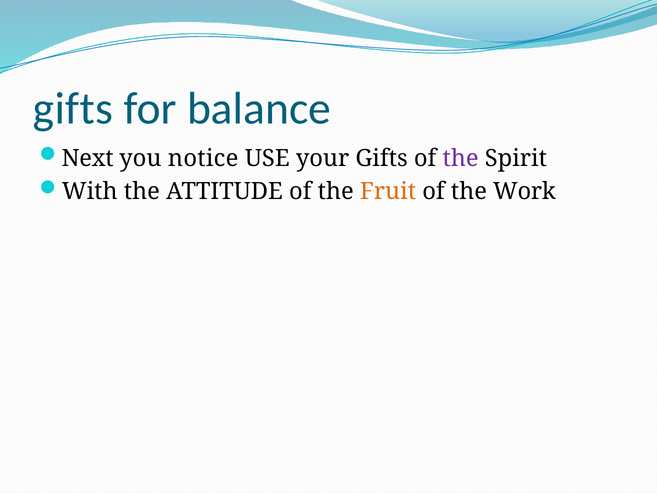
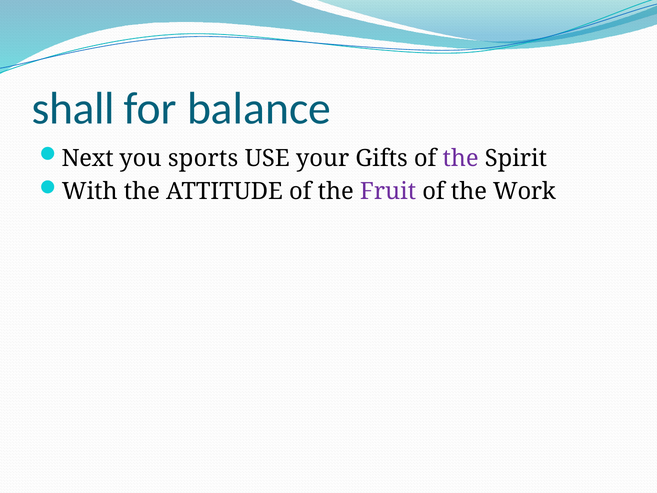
gifts at (73, 109): gifts -> shall
notice: notice -> sports
Fruit colour: orange -> purple
